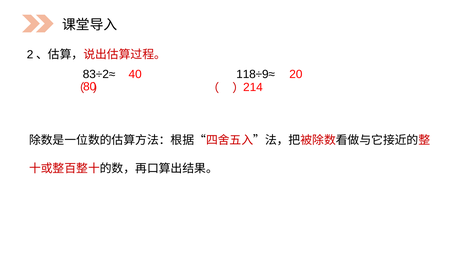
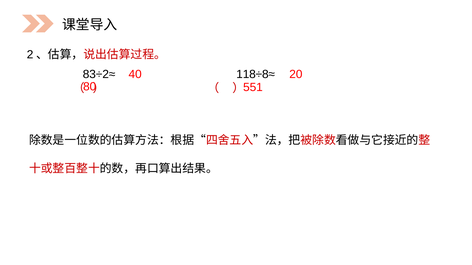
118÷9≈: 118÷9≈ -> 118÷8≈
214: 214 -> 551
